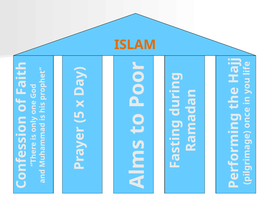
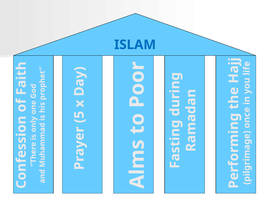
ISLAM colour: orange -> blue
